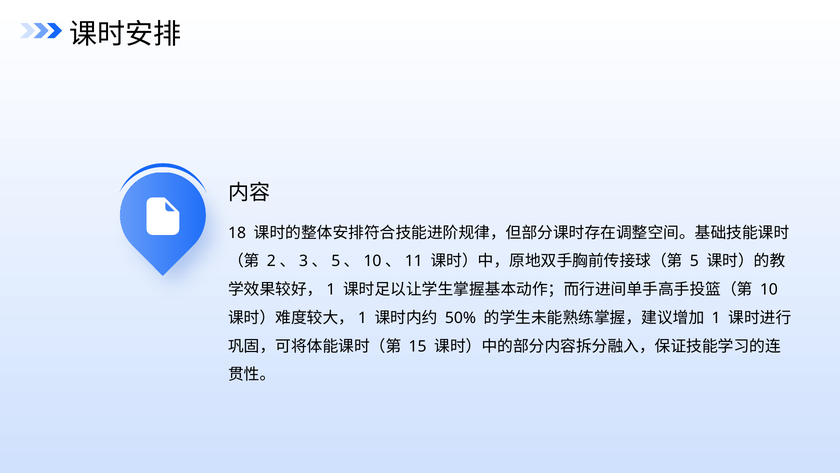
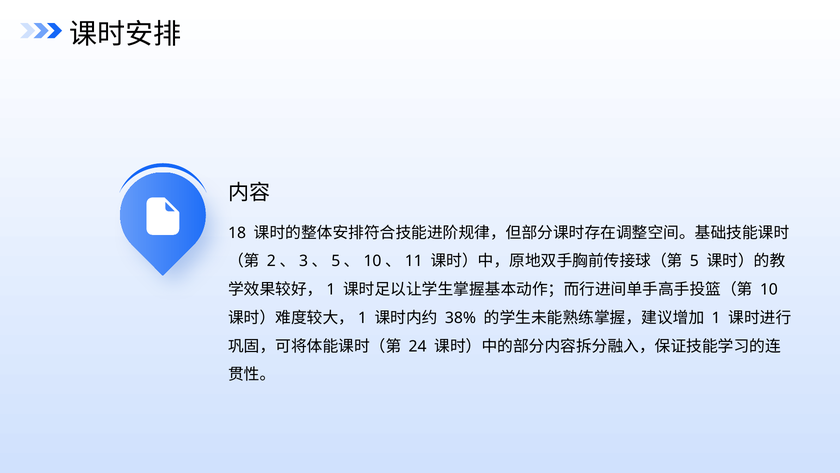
50%: 50% -> 38%
15: 15 -> 24
